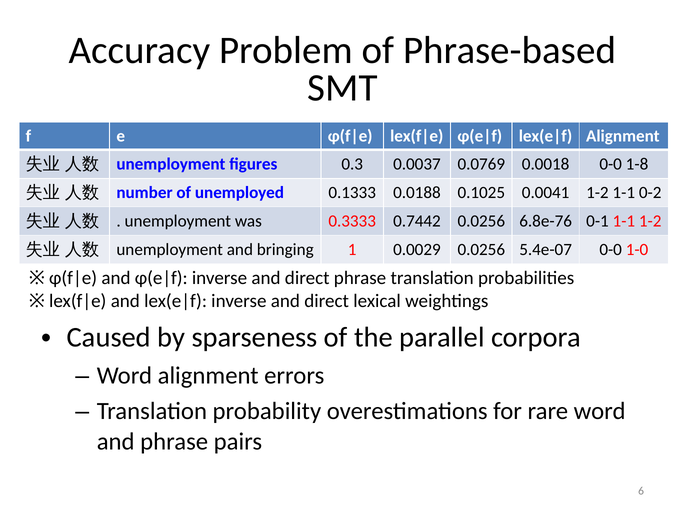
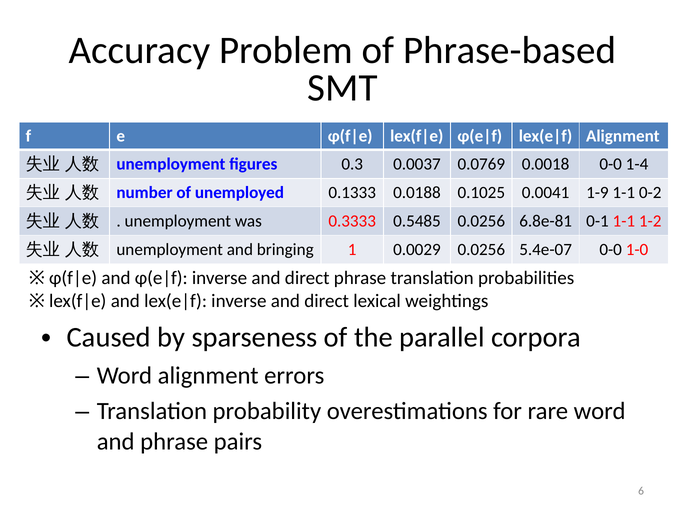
1-8: 1-8 -> 1-4
0.0041 1-2: 1-2 -> 1-9
0.7442: 0.7442 -> 0.5485
6.8e-76: 6.8e-76 -> 6.8e-81
